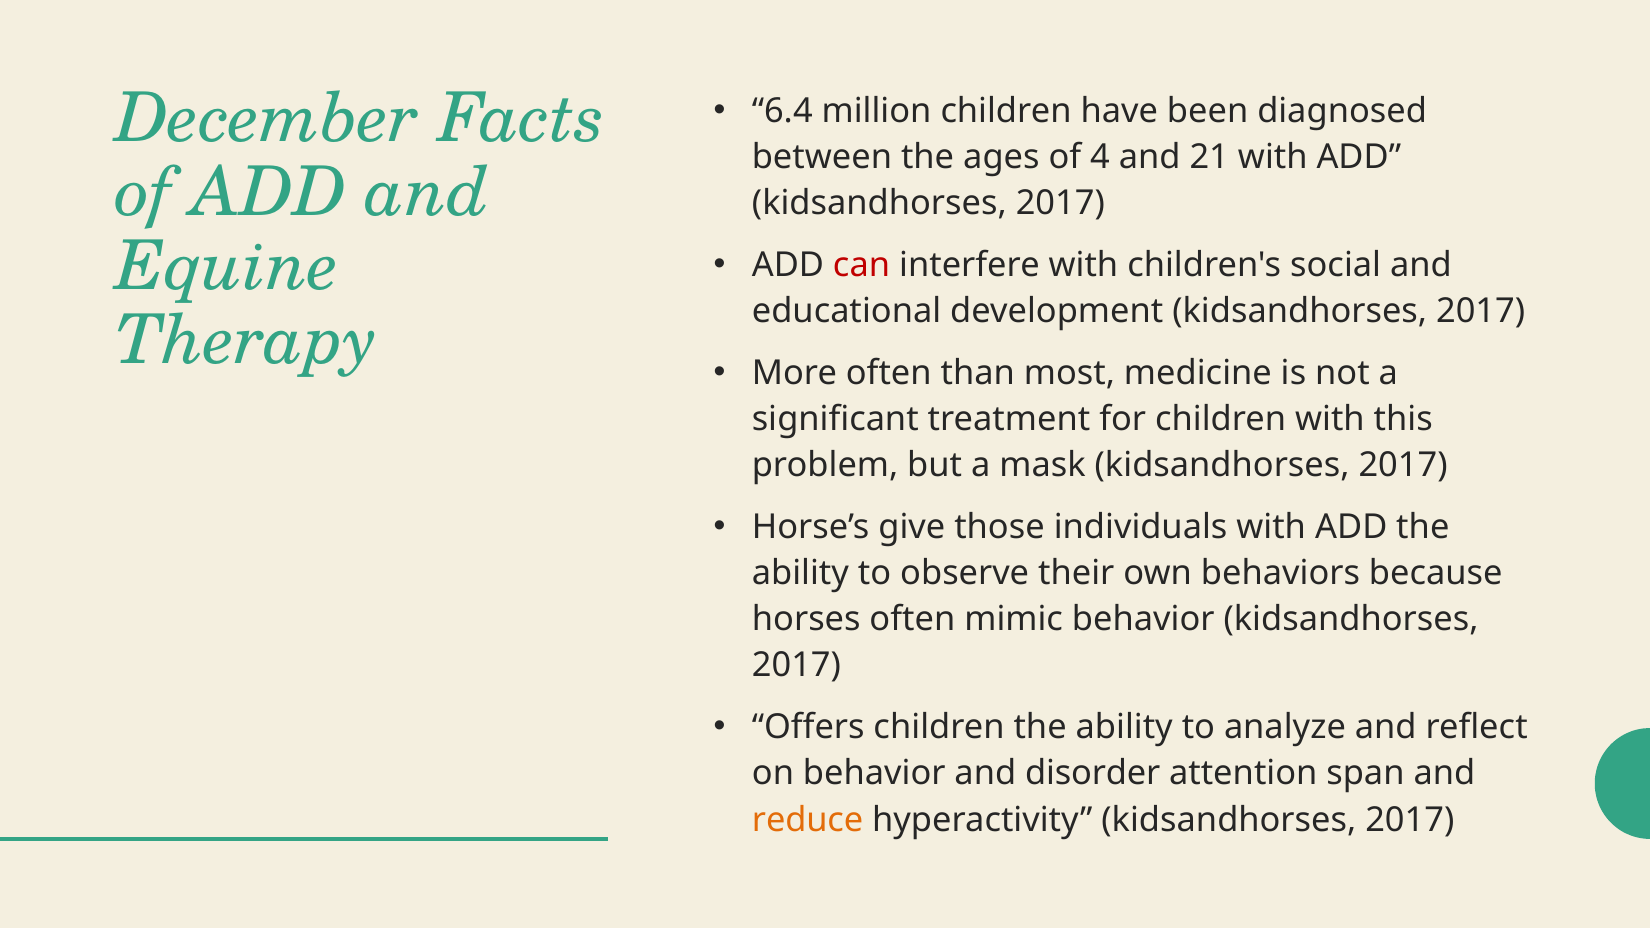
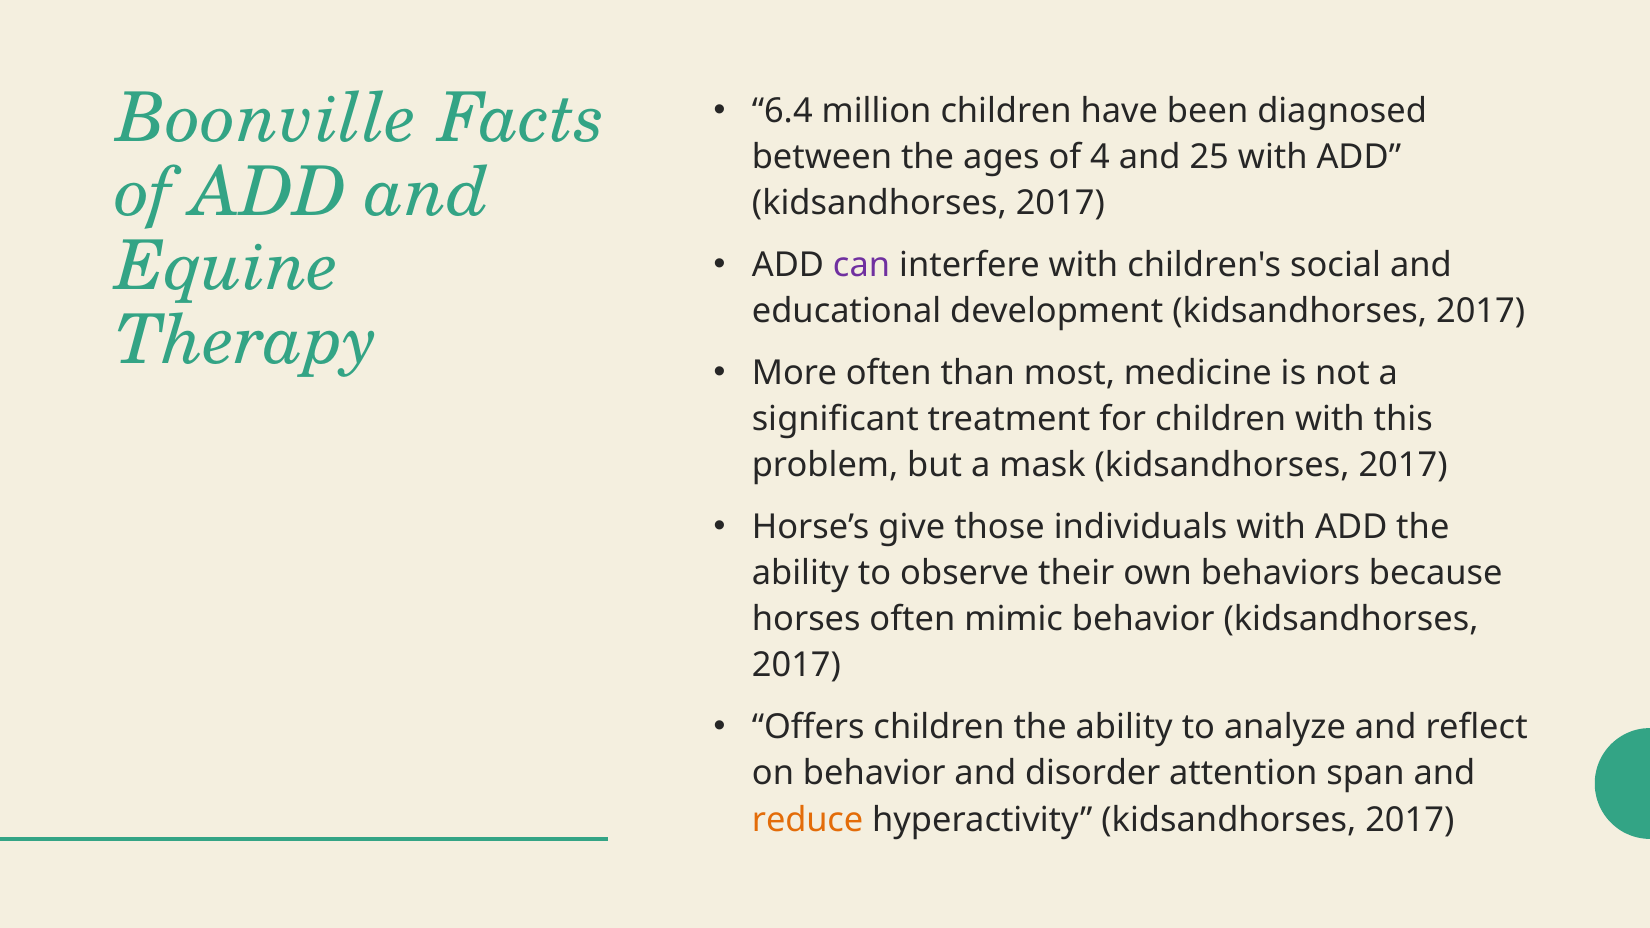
December: December -> Boonville
21: 21 -> 25
can colour: red -> purple
